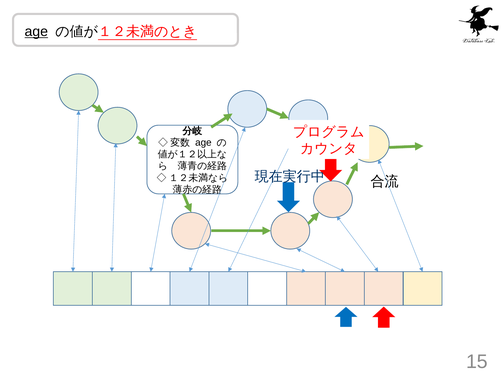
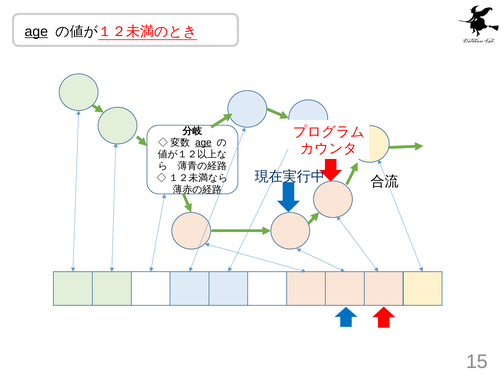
age at (203, 143) underline: none -> present
